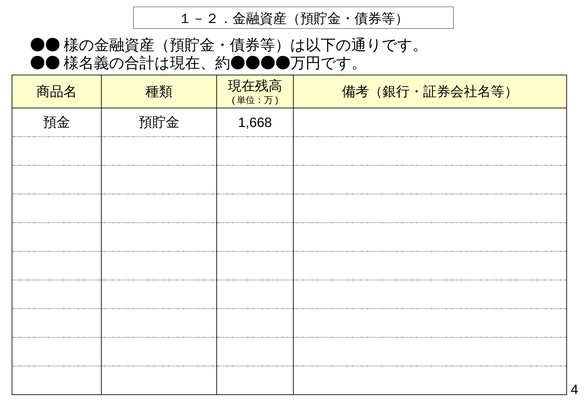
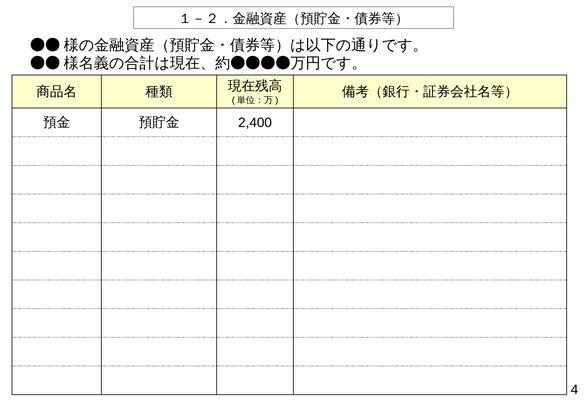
1,668: 1,668 -> 2,400
